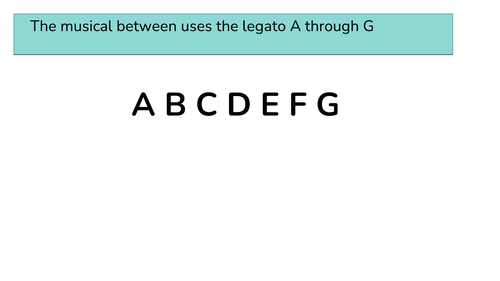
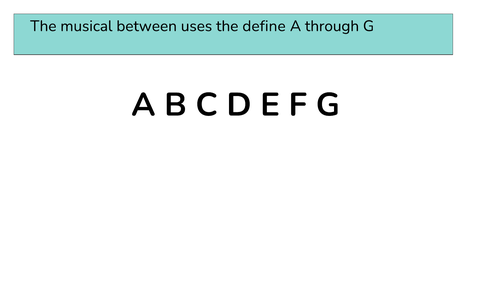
legato: legato -> define
